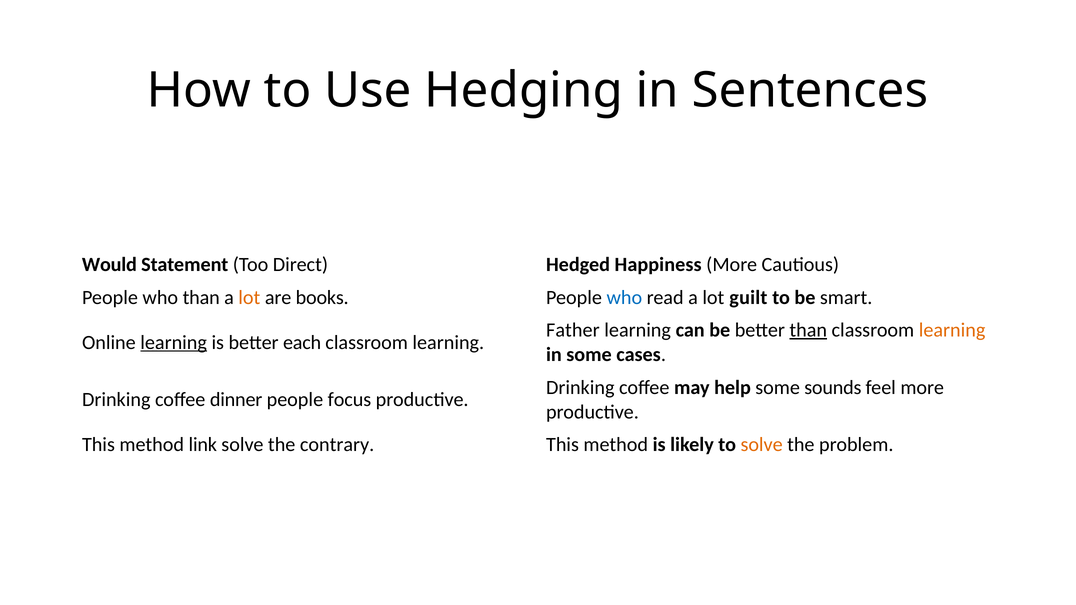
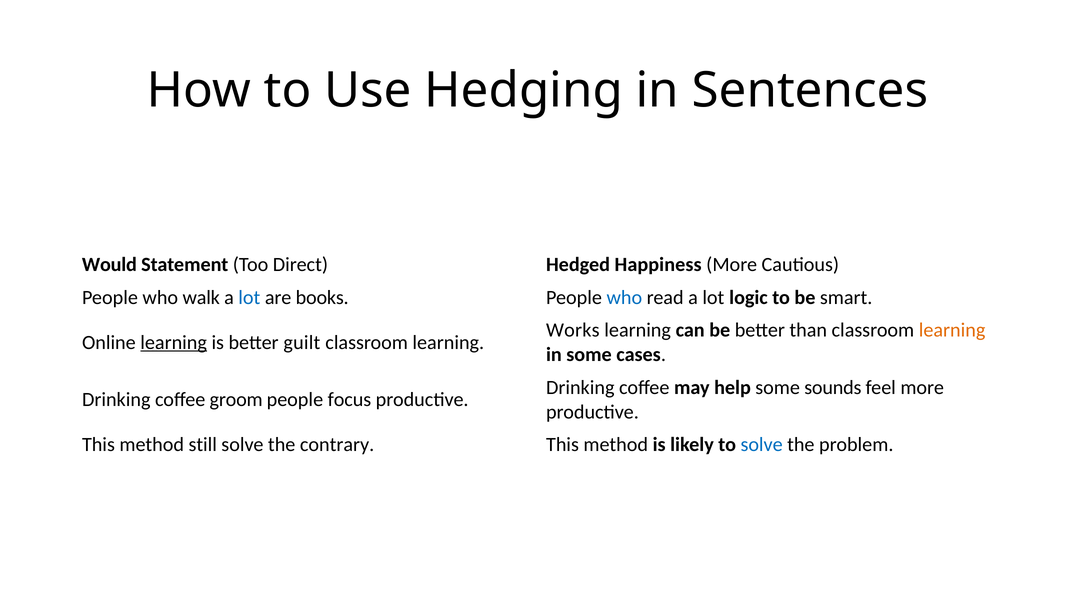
who than: than -> walk
lot at (249, 298) colour: orange -> blue
guilt: guilt -> logic
Father: Father -> Works
than at (808, 330) underline: present -> none
each: each -> guilt
dinner: dinner -> groom
link: link -> still
solve at (762, 445) colour: orange -> blue
